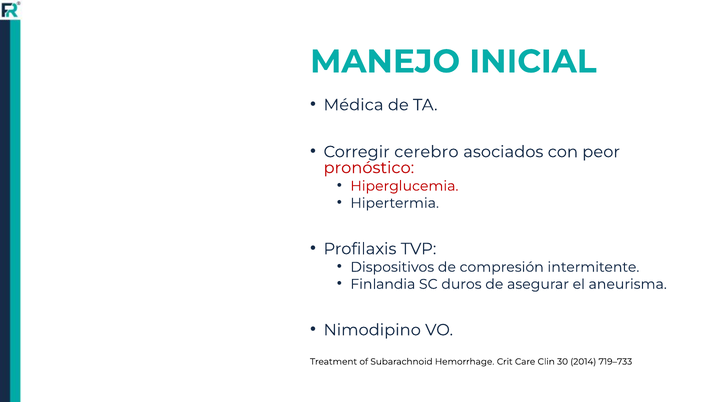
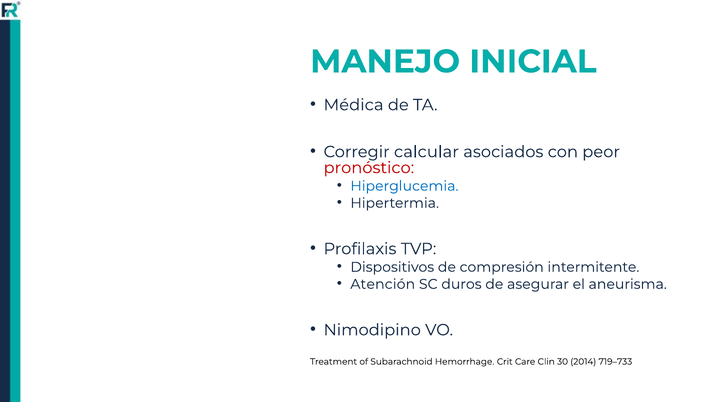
cerebro: cerebro -> calcular
Hiperglucemia colour: red -> blue
Finlandia: Finlandia -> Atención
